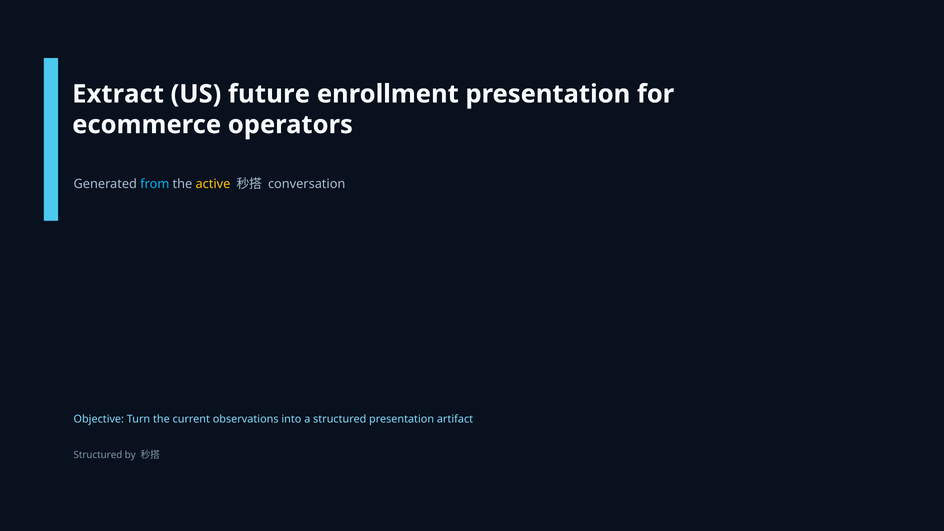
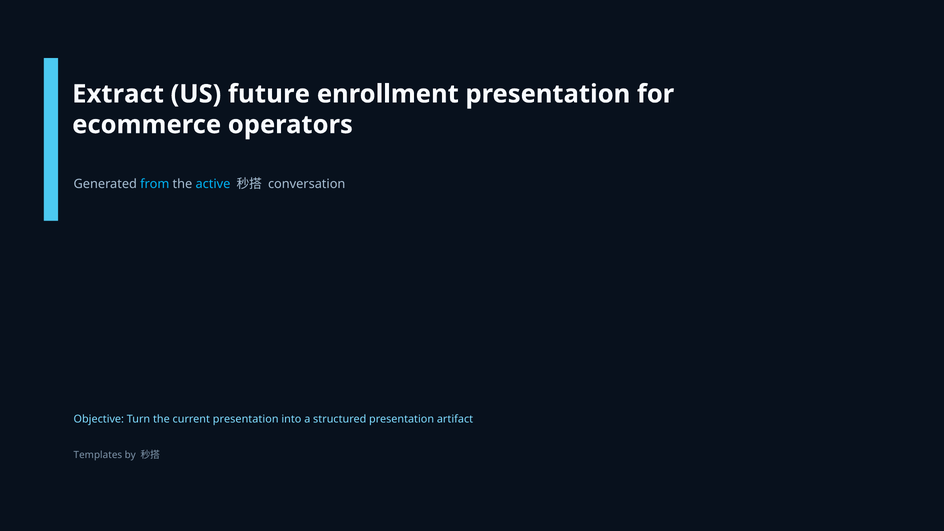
active colour: yellow -> light blue
current observations: observations -> presentation
Structured at (98, 455): Structured -> Templates
